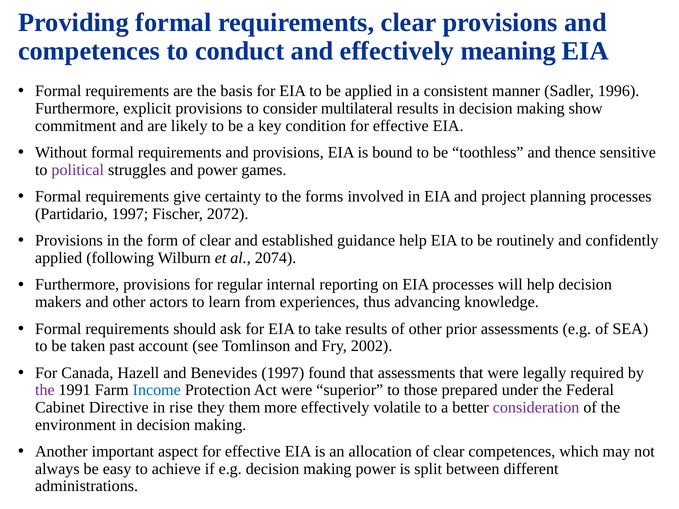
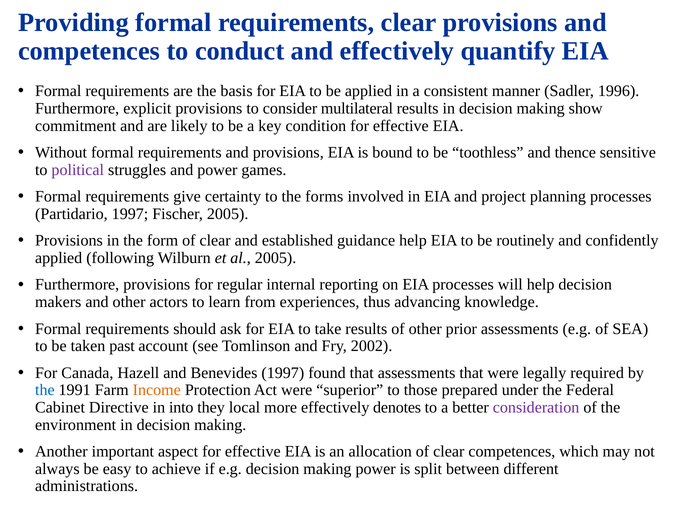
meaning: meaning -> quantify
Fischer 2072: 2072 -> 2005
al 2074: 2074 -> 2005
the at (45, 390) colour: purple -> blue
Income colour: blue -> orange
rise: rise -> into
them: them -> local
volatile: volatile -> denotes
